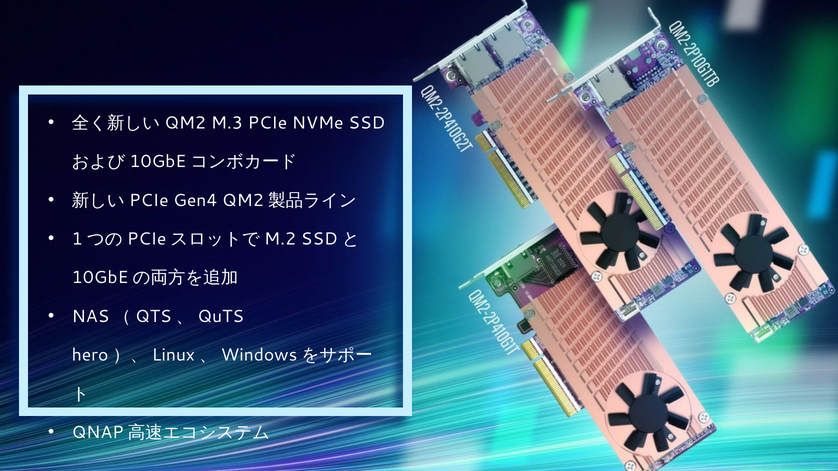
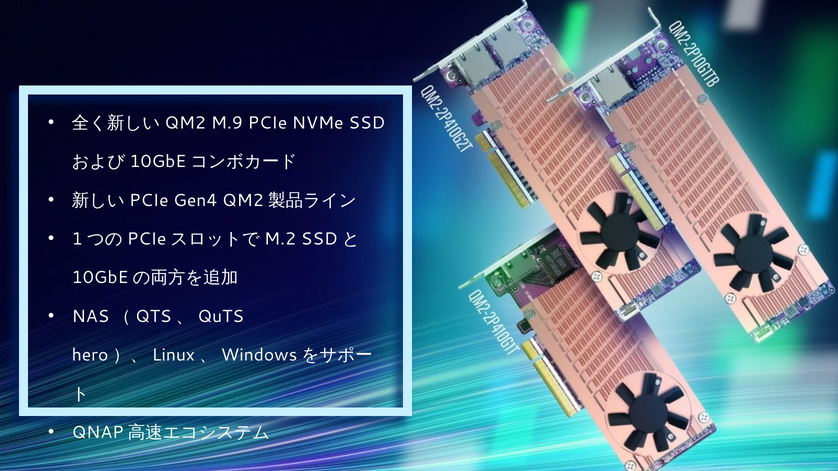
M.3: M.3 -> M.9
